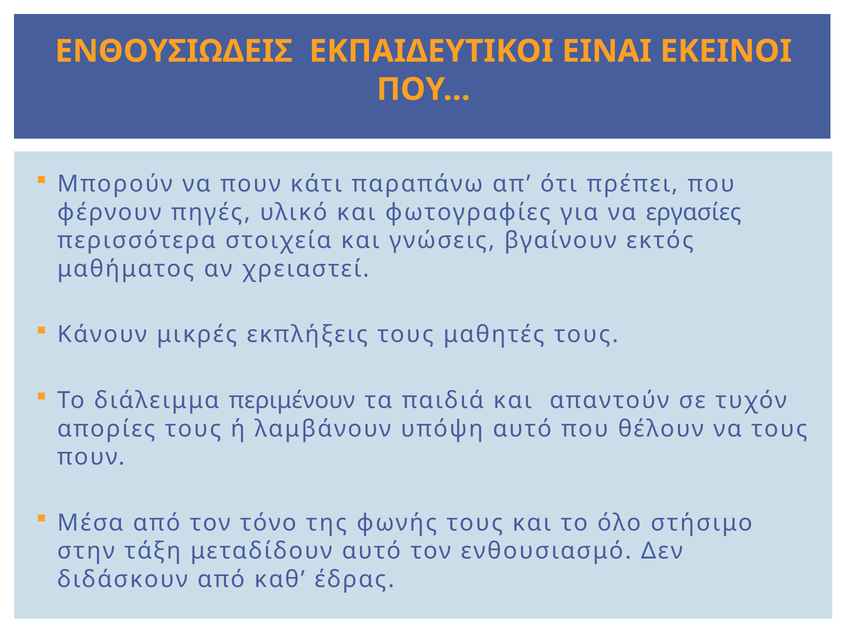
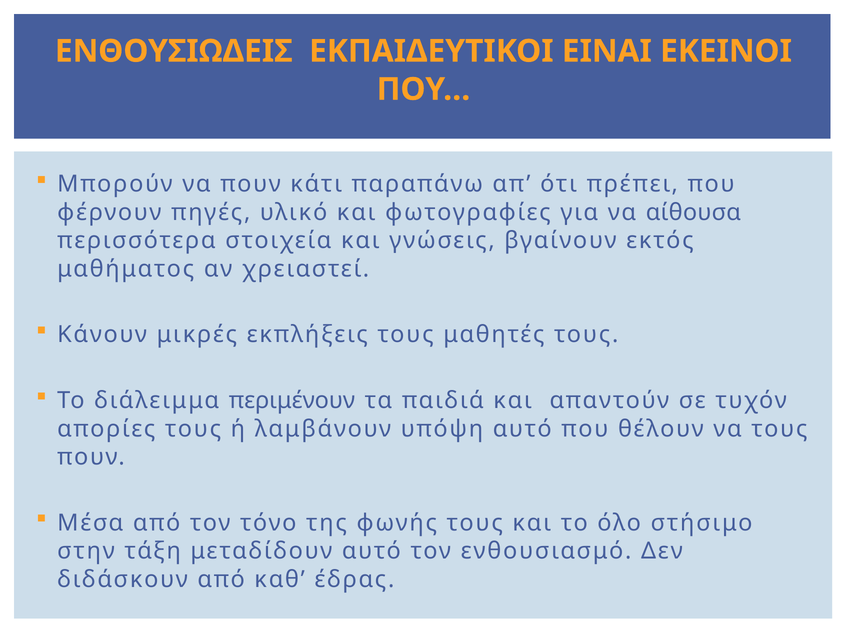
εργασίες: εργασίες -> αίθουσα
